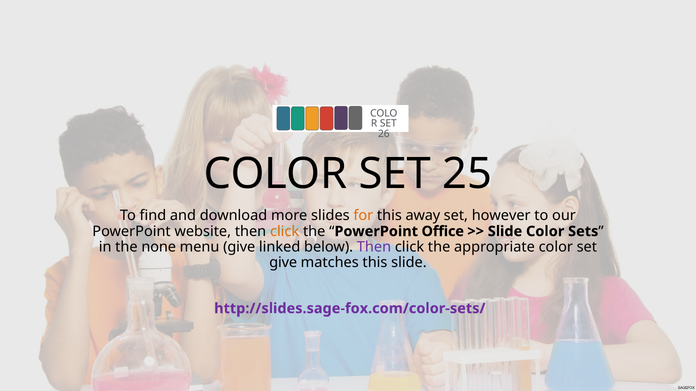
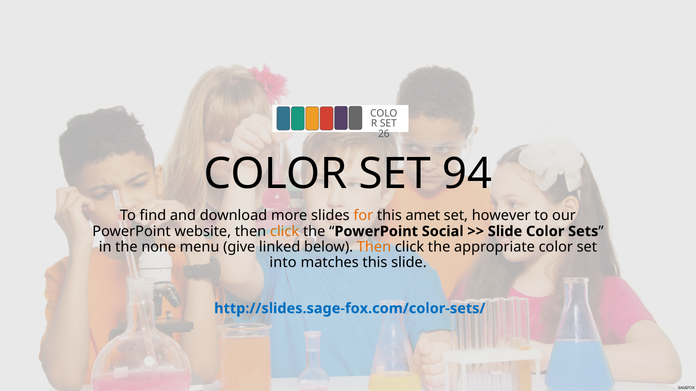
25: 25 -> 94
away: away -> amet
Office: Office -> Social
Then at (374, 247) colour: purple -> orange
give at (283, 263): give -> into
http://slides.sage-fox.com/color-sets/ colour: purple -> blue
